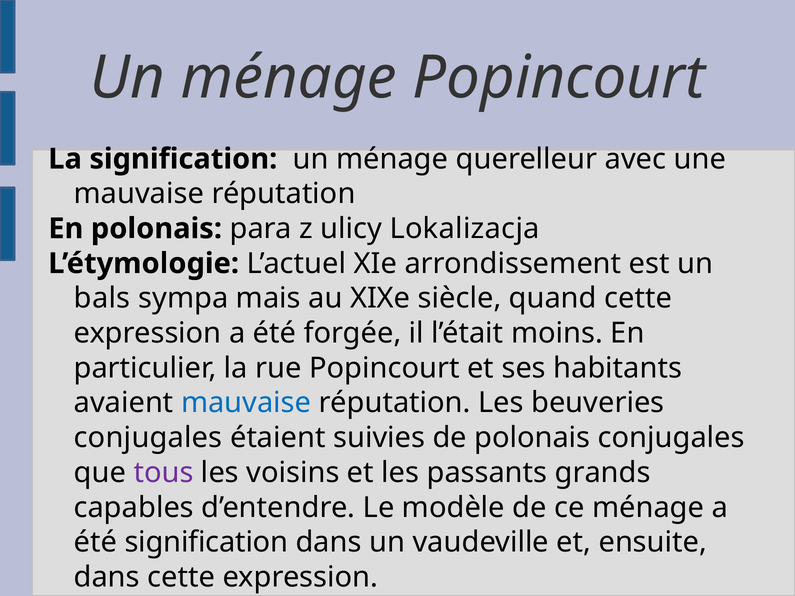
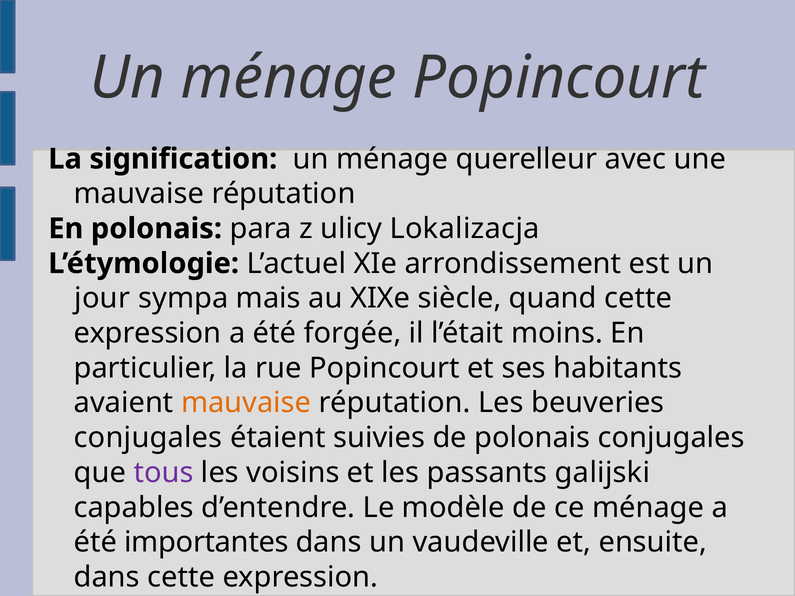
bals: bals -> jour
mauvaise at (246, 403) colour: blue -> orange
grands: grands -> galijski
été signification: signification -> importantes
